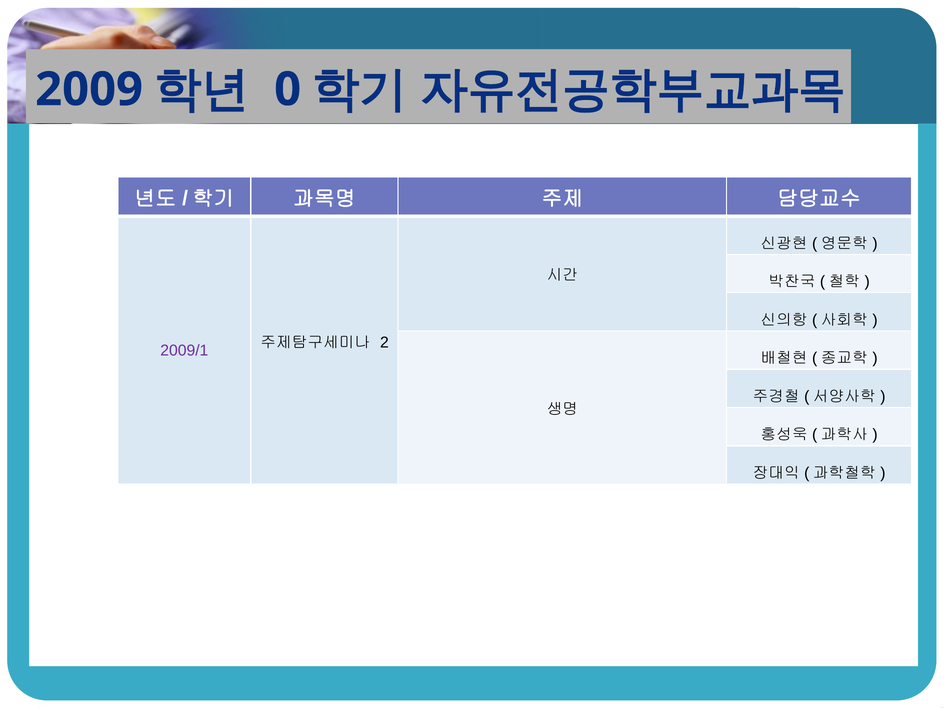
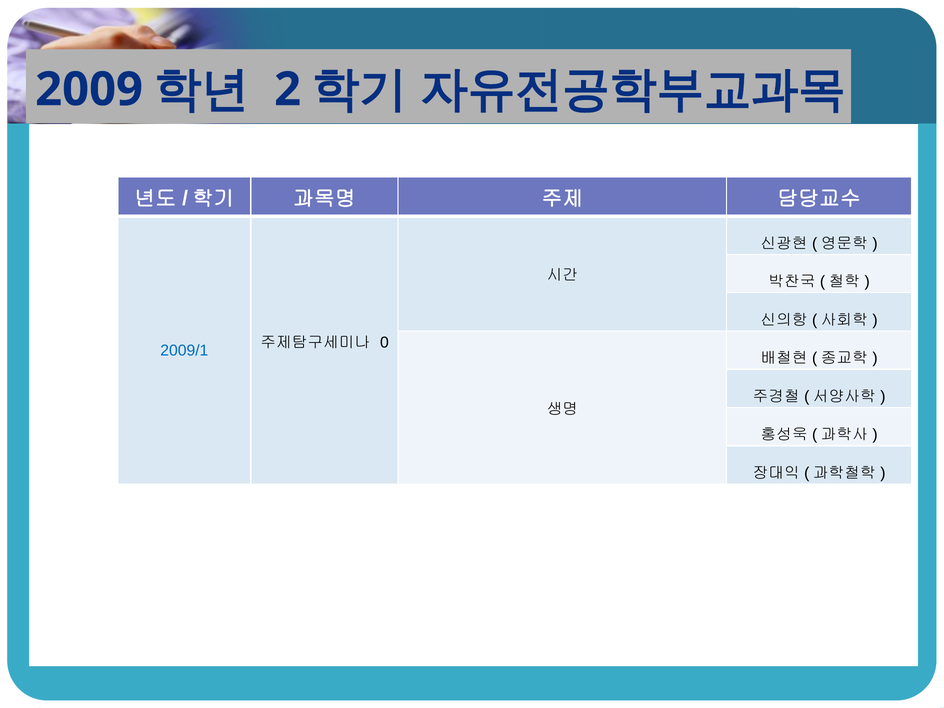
0: 0 -> 2
2009/1 colour: purple -> blue
2: 2 -> 0
